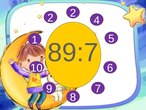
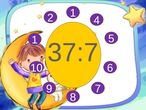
2 2: 2 -> 1
89:7: 89:7 -> 37:7
